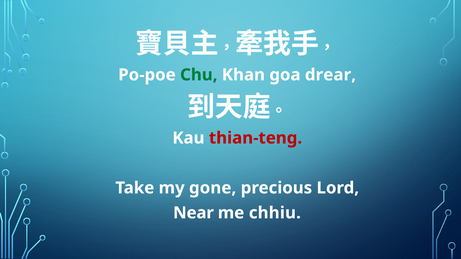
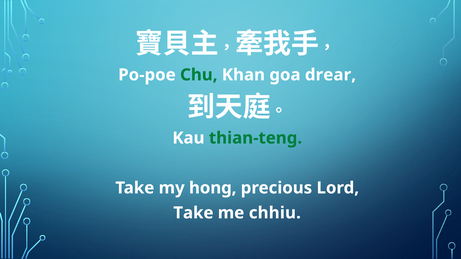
thian-teng colour: red -> green
gone: gone -> hong
Near at (193, 213): Near -> Take
